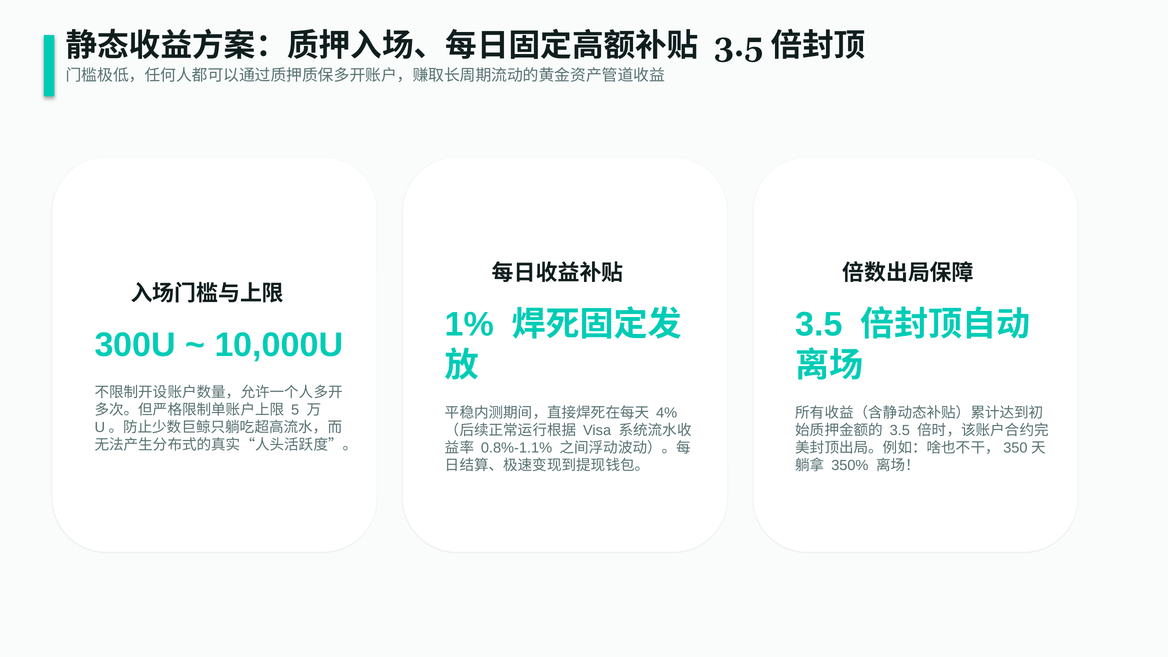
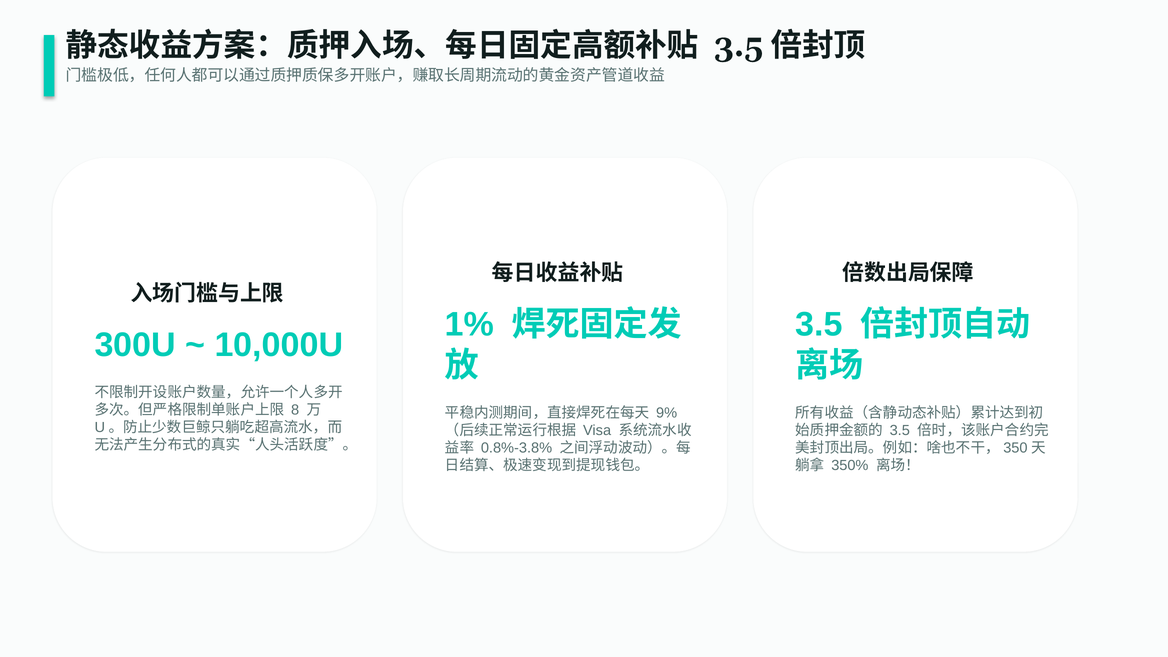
5: 5 -> 8
4%: 4% -> 9%
0.8%-1.1%: 0.8%-1.1% -> 0.8%-3.8%
